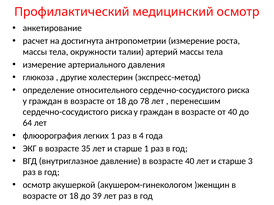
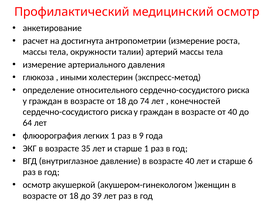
другие: другие -> иными
78: 78 -> 74
перенесшим: перенесшим -> конечностей
4: 4 -> 9
3: 3 -> 6
